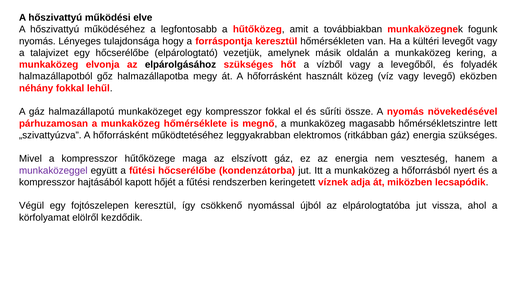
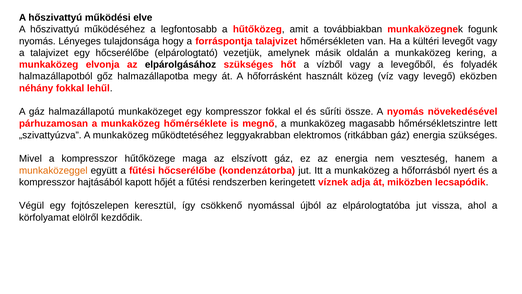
forráspontja keresztül: keresztül -> talajvizet
„szivattyúzva A hőforrásként: hőforrásként -> munkaközeg
munkaközeggel colour: purple -> orange
